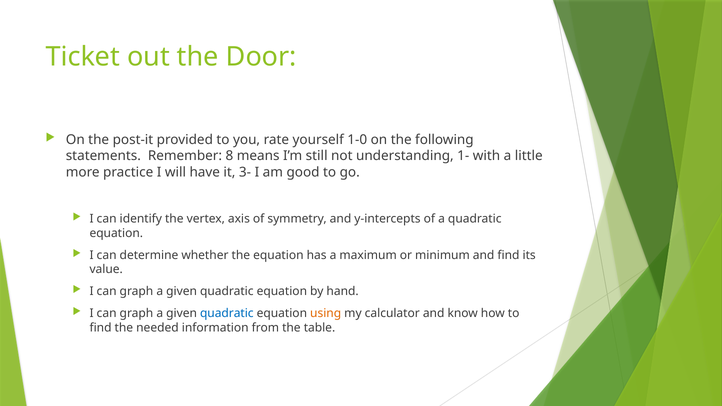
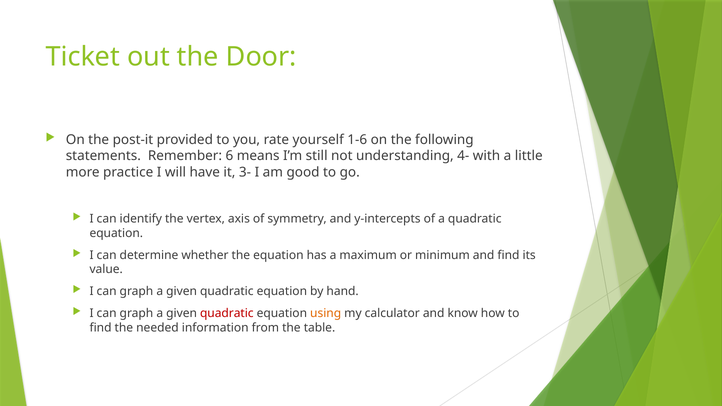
1-0: 1-0 -> 1-6
8: 8 -> 6
1-: 1- -> 4-
quadratic at (227, 313) colour: blue -> red
